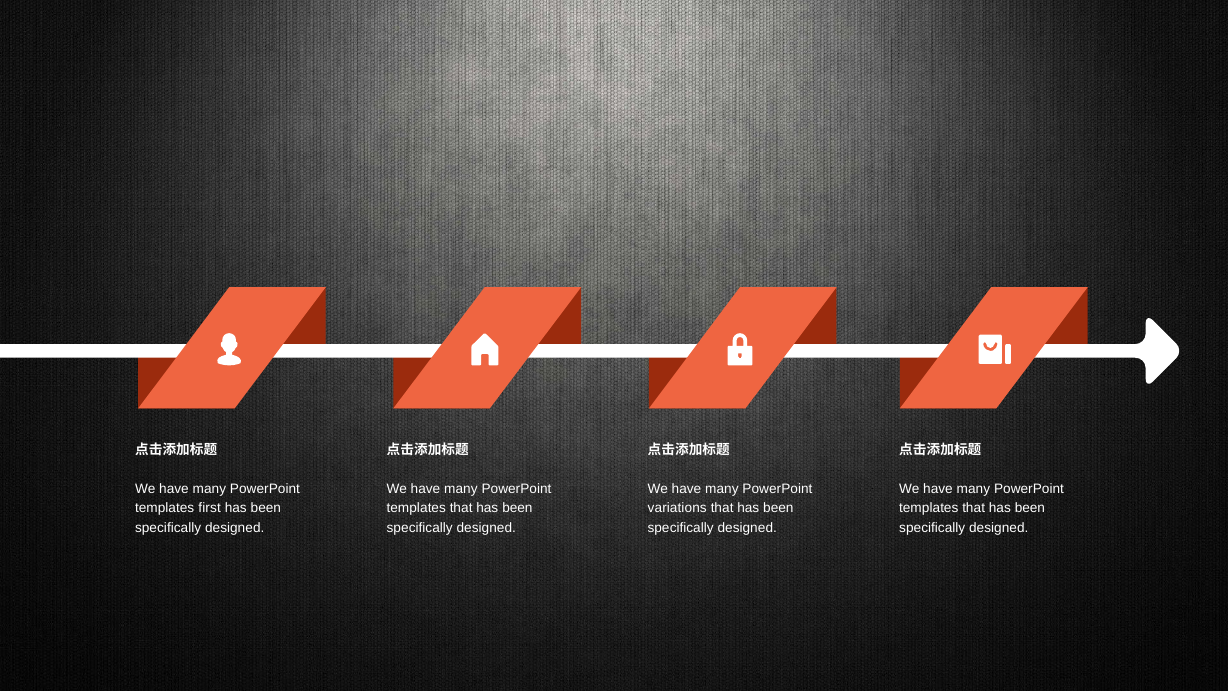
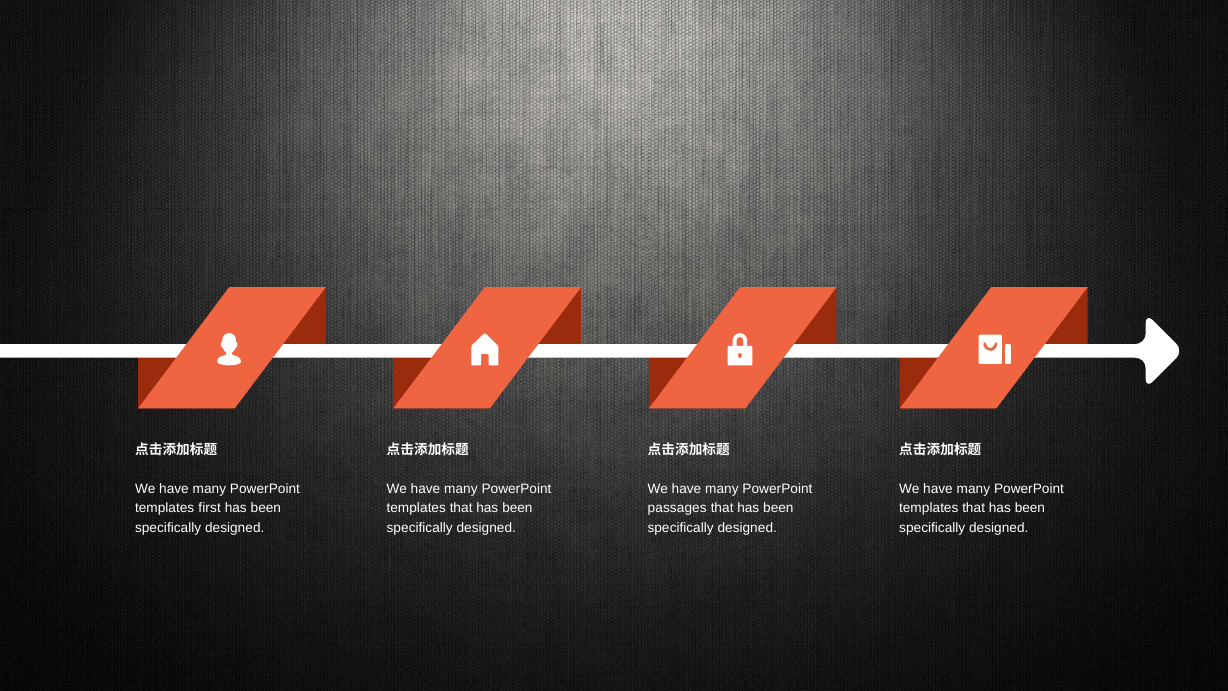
variations: variations -> passages
